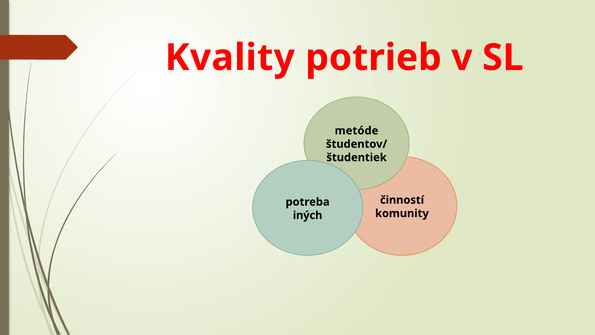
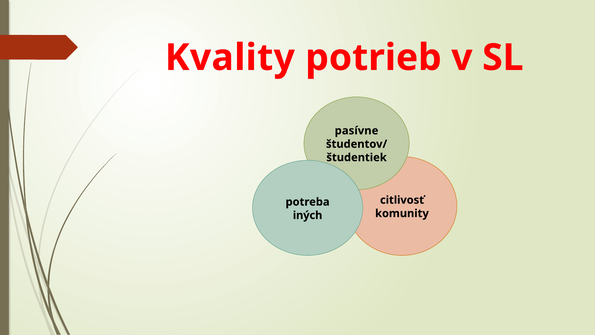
metóde: metóde -> pasívne
činností: činností -> citlivosť
